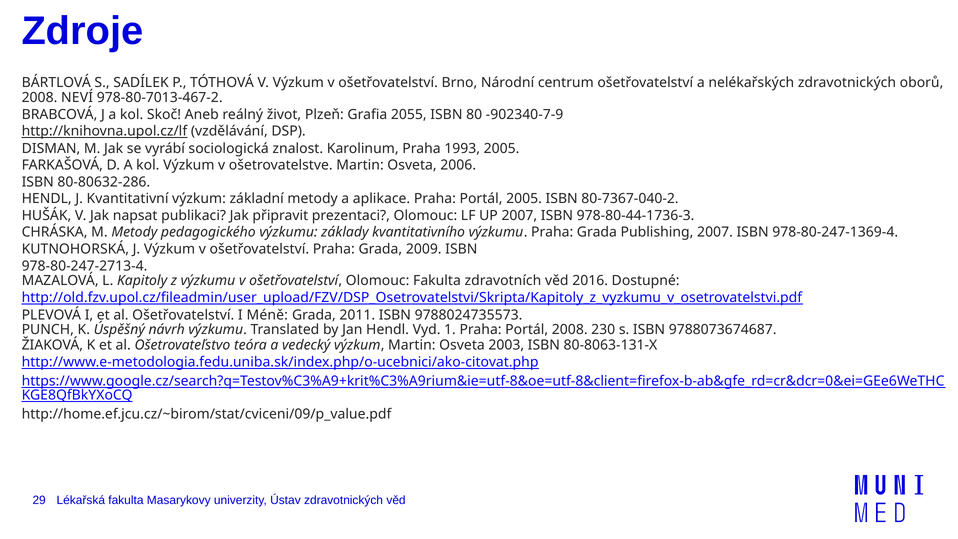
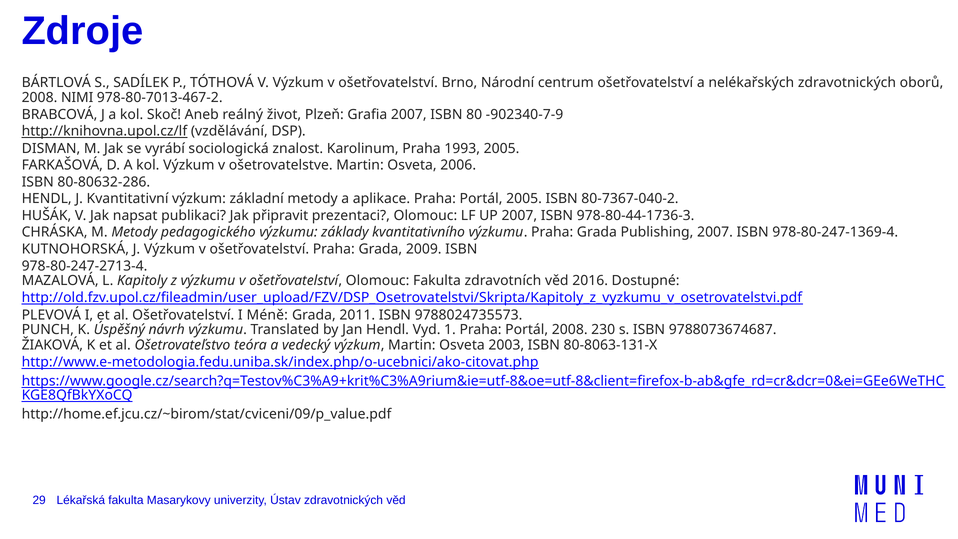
NEVÍ: NEVÍ -> NIMI
Grafia 2055: 2055 -> 2007
